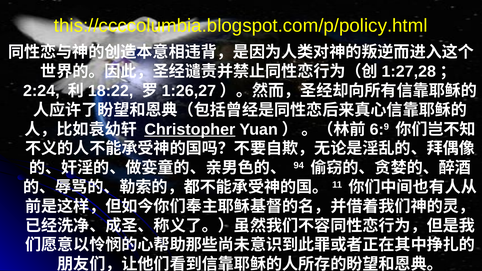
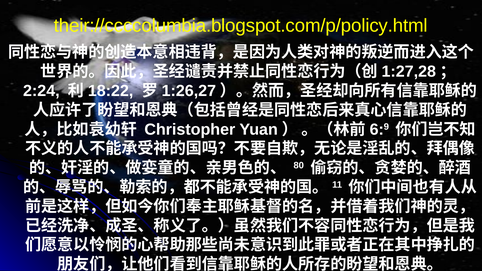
this://ccccolumbia.blogspot.com/p/policy.html: this://ccccolumbia.blogspot.com/p/policy.html -> their://ccccolumbia.blogspot.com/p/policy.html
Christopher underline: present -> none
94: 94 -> 80
